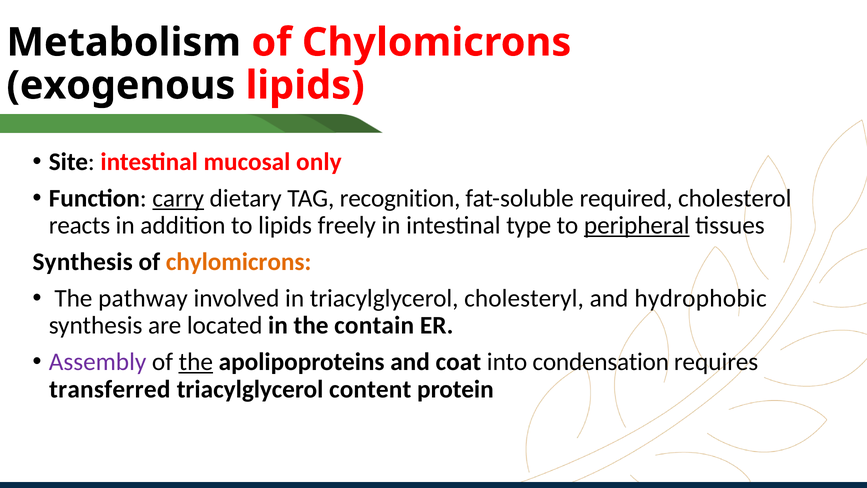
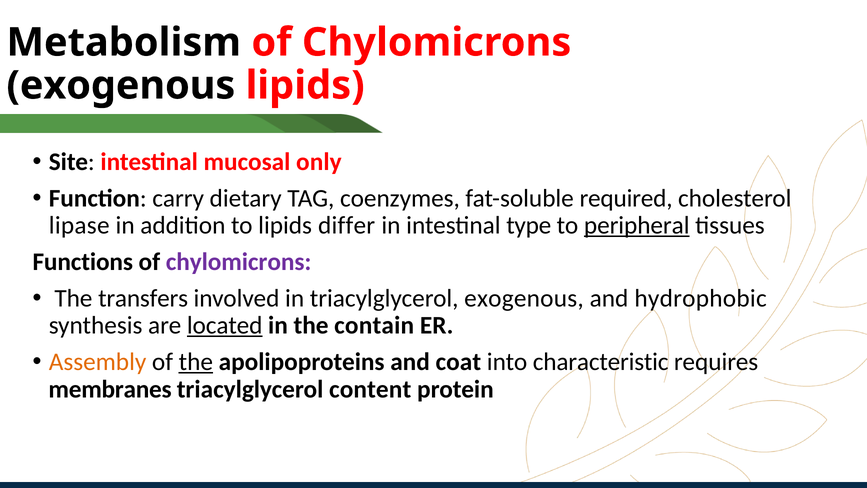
carry underline: present -> none
recognition: recognition -> coenzymes
reacts: reacts -> lipase
freely: freely -> differ
Synthesis at (83, 262): Synthesis -> Functions
chylomicrons at (239, 262) colour: orange -> purple
pathway: pathway -> transfers
triacylglycerol cholesteryl: cholesteryl -> exogenous
located underline: none -> present
Assembly colour: purple -> orange
condensation: condensation -> characteristic
transferred: transferred -> membranes
